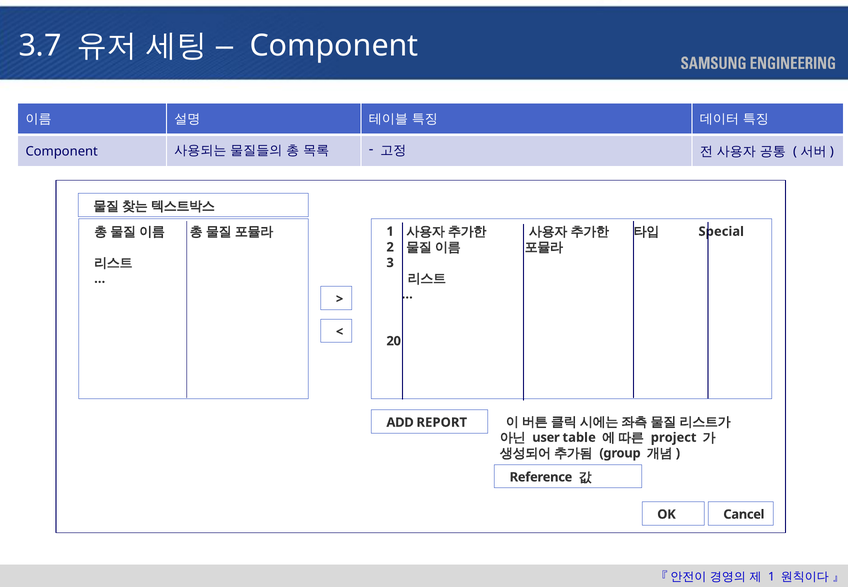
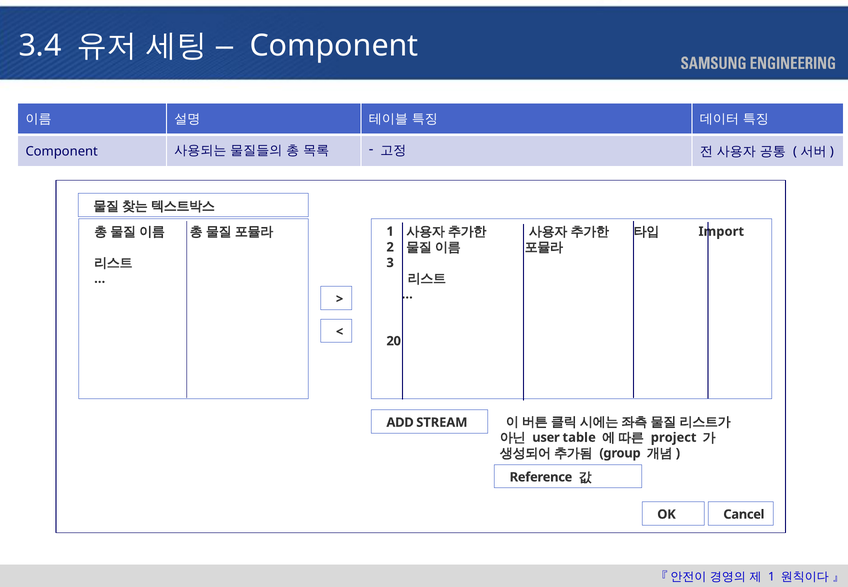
3.7: 3.7 -> 3.4
Special: Special -> Import
REPORT: REPORT -> STREAM
